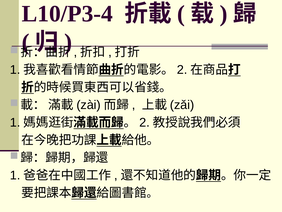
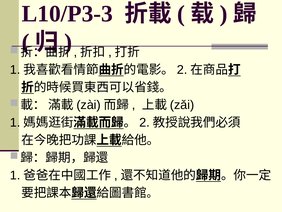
L10/P3-4: L10/P3-4 -> L10/P3-3
